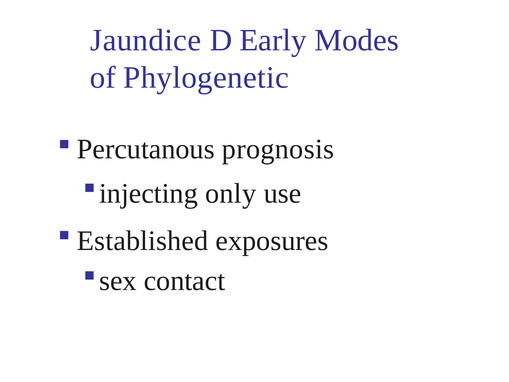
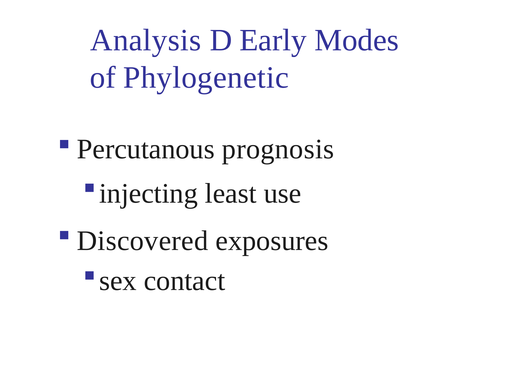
Jaundice: Jaundice -> Analysis
only: only -> least
Established: Established -> Discovered
